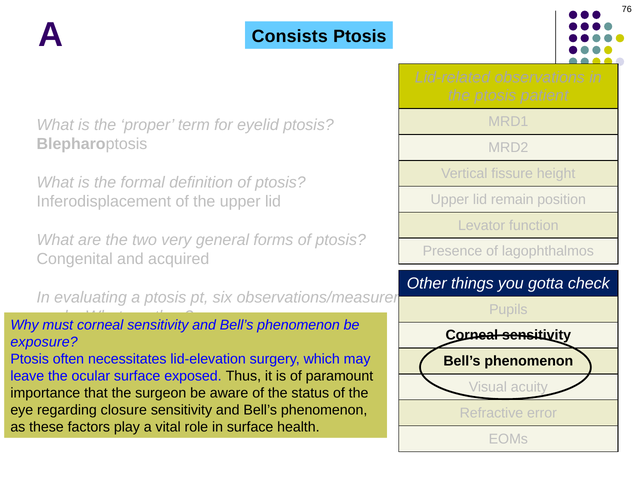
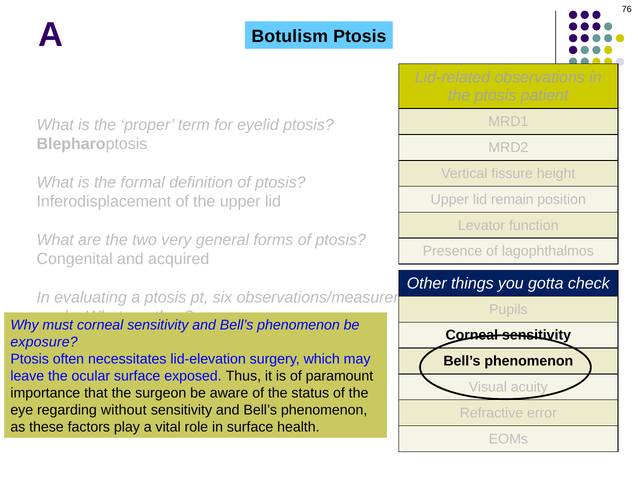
Consists: Consists -> Botulism
closure: closure -> without
